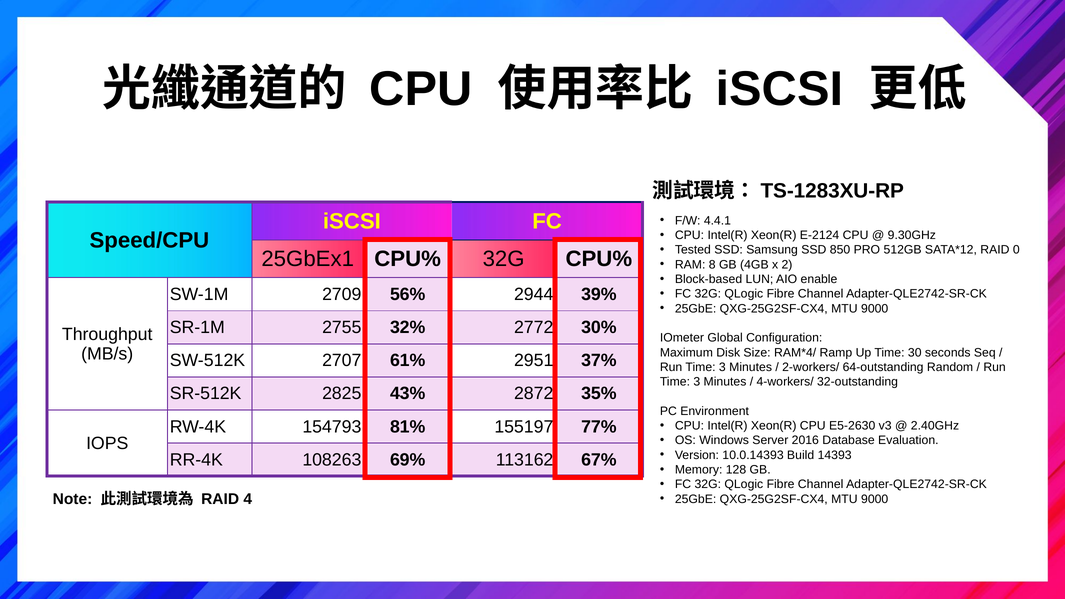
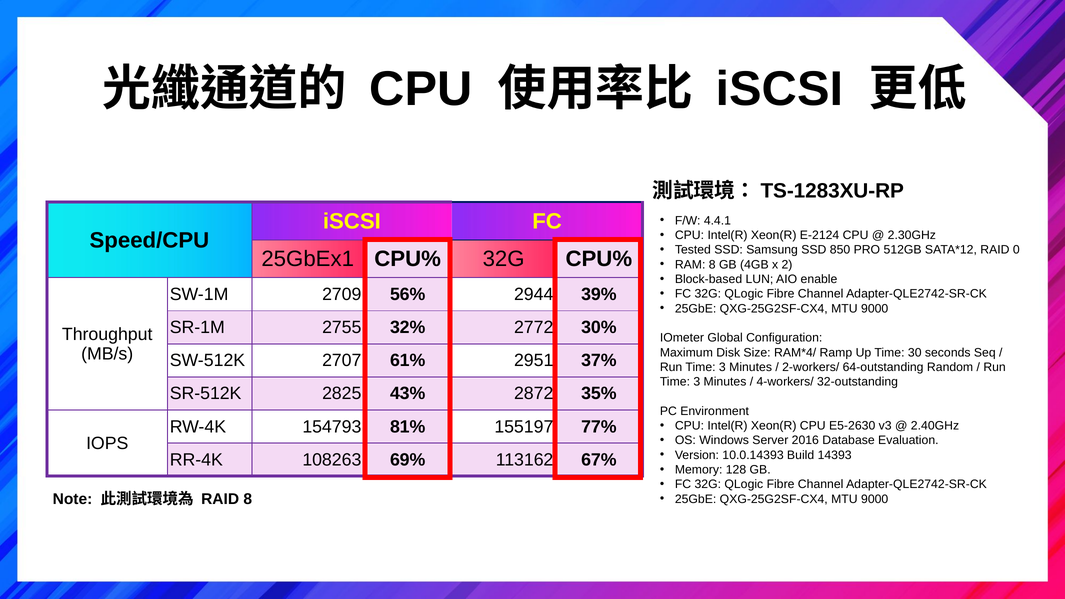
9.30GHz: 9.30GHz -> 2.30GHz
RAID 4: 4 -> 8
